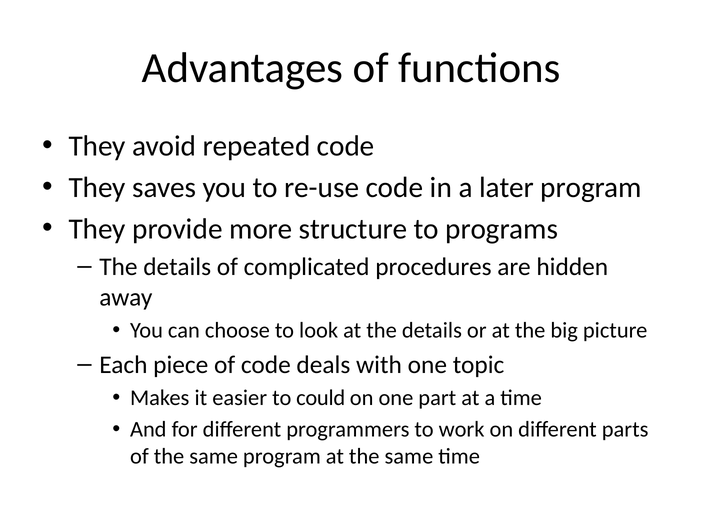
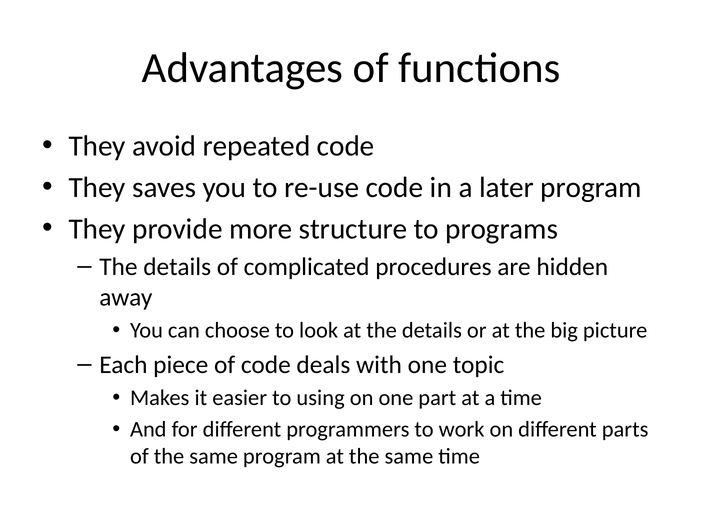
could: could -> using
